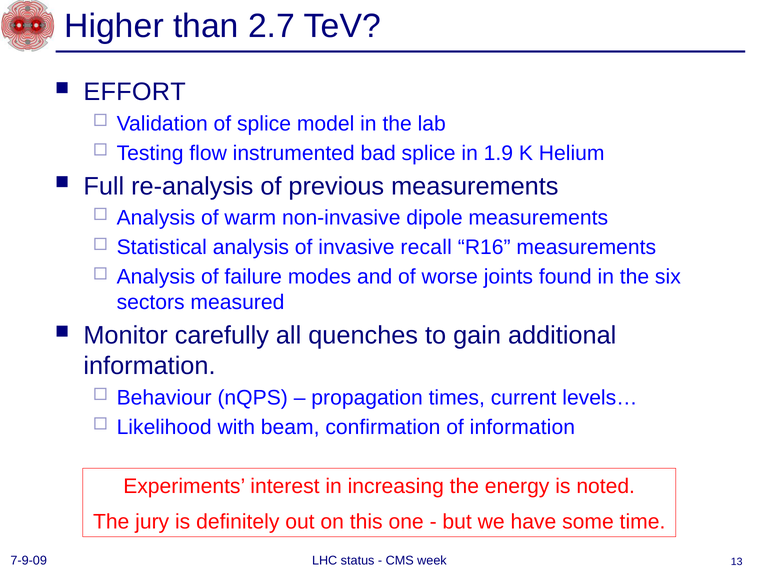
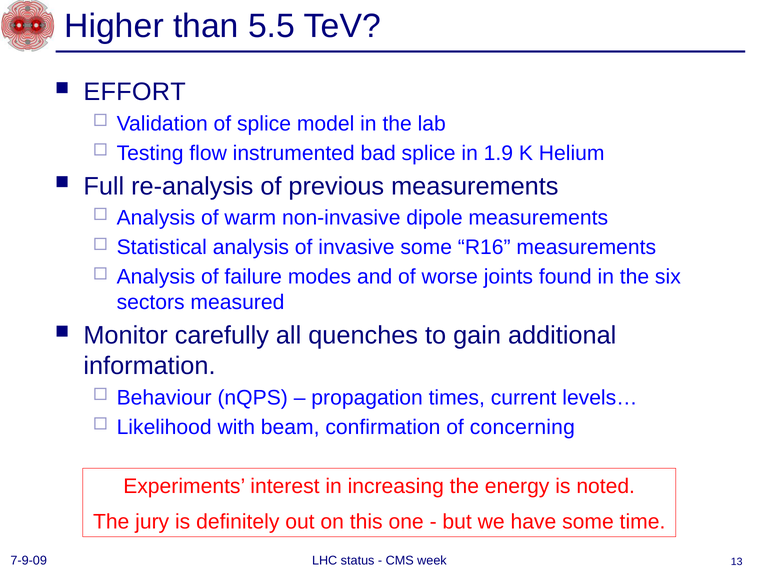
2.7: 2.7 -> 5.5
invasive recall: recall -> some
of information: information -> concerning
